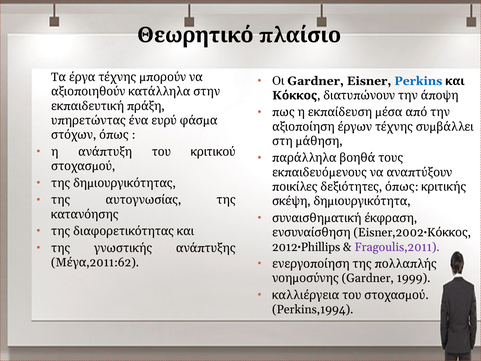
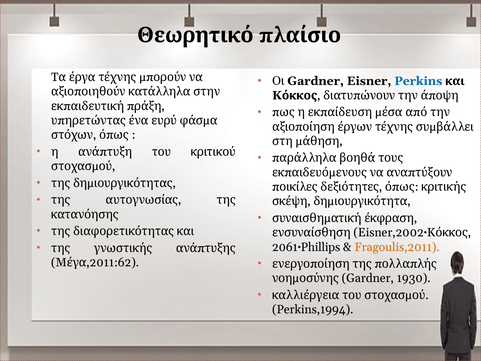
2012∙Phillips: 2012∙Phillips -> 2061∙Phillips
Fragoulis,2011 colour: purple -> orange
1999: 1999 -> 1930
